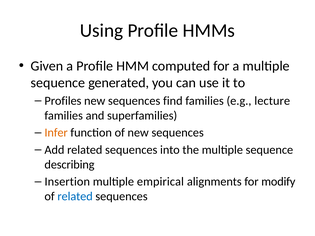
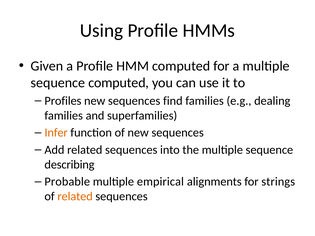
sequence generated: generated -> computed
lecture: lecture -> dealing
Insertion: Insertion -> Probable
modify: modify -> strings
related at (75, 197) colour: blue -> orange
